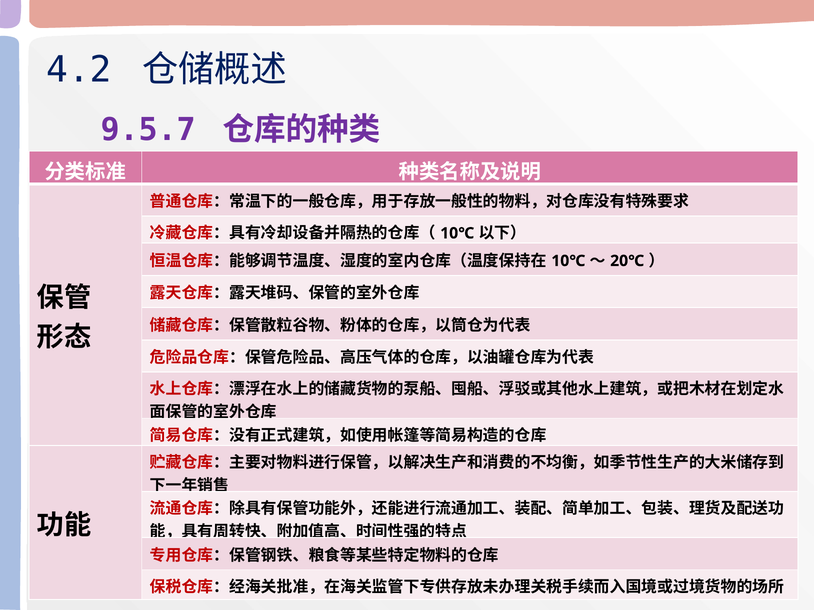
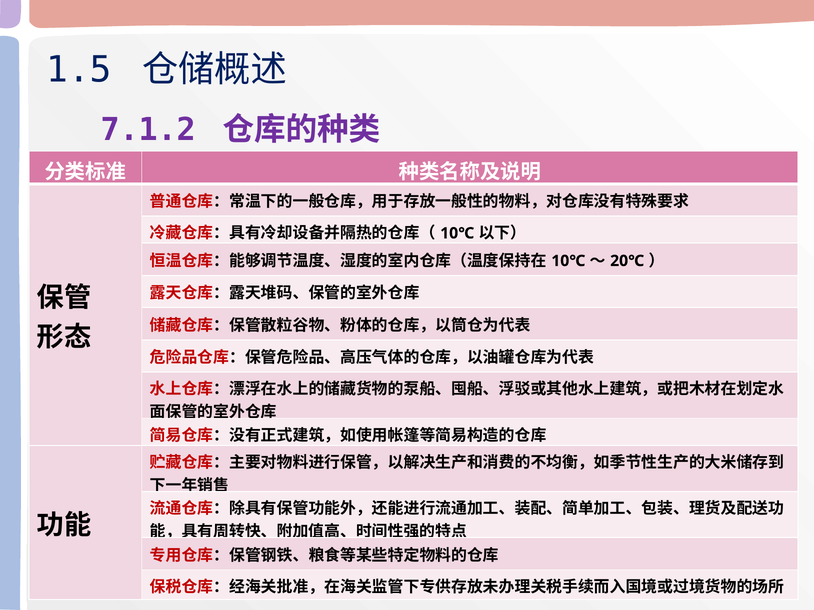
4.2: 4.2 -> 1.5
9.5.7: 9.5.7 -> 7.1.2
